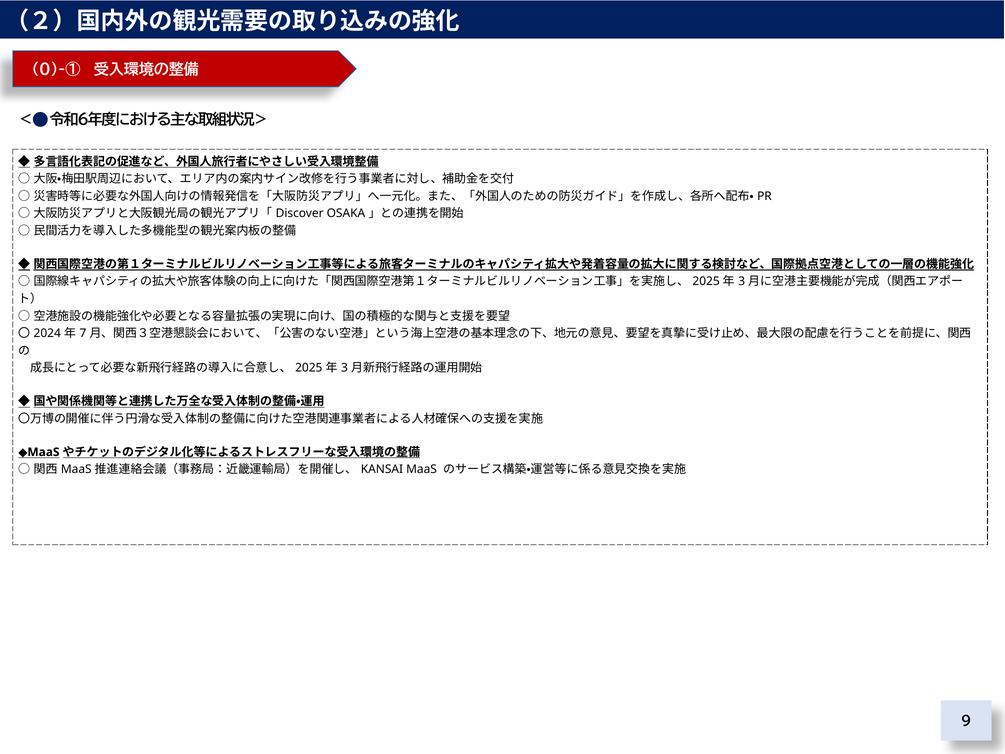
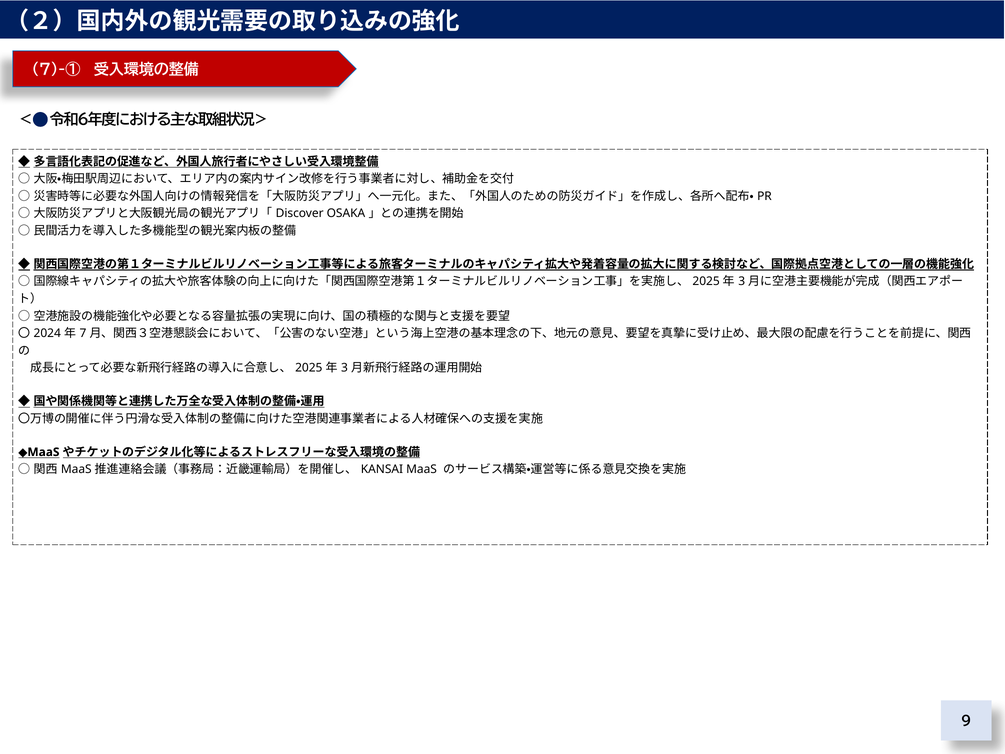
0)-①: 0)-① -> 7)-①
